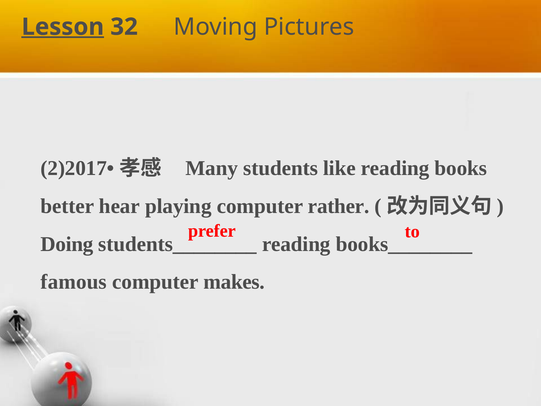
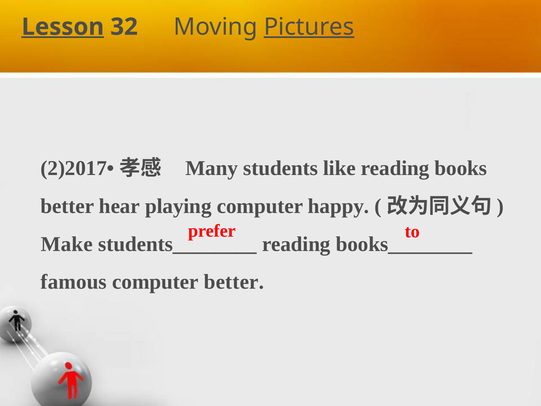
Pictures underline: none -> present
rather: rather -> happy
Doing: Doing -> Make
computer makes: makes -> better
